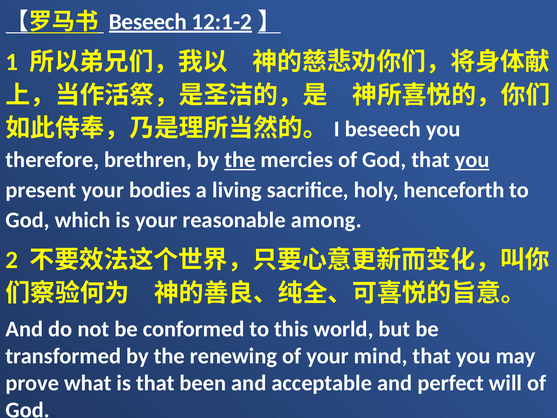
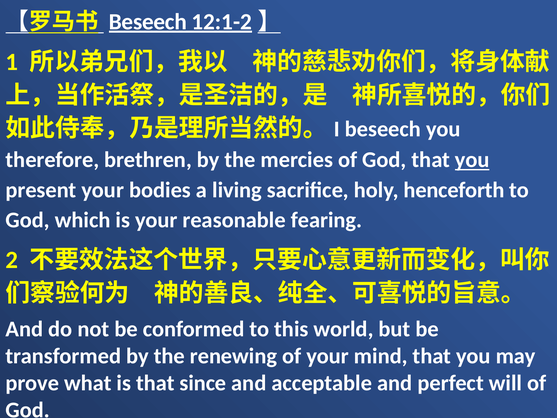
the at (240, 160) underline: present -> none
among: among -> fearing
been: been -> since
